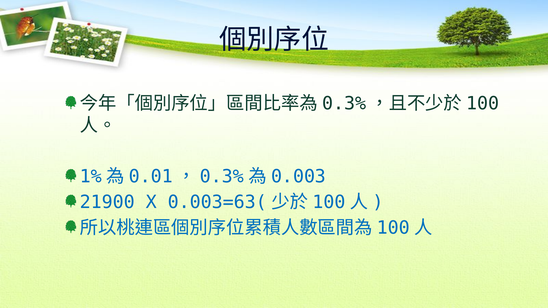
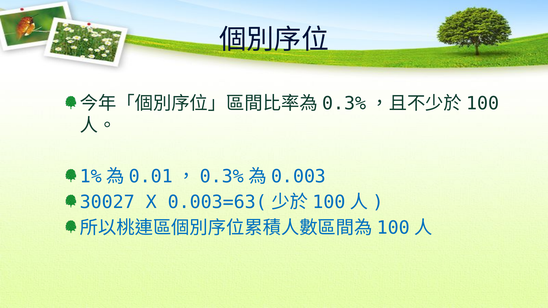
21900: 21900 -> 30027
